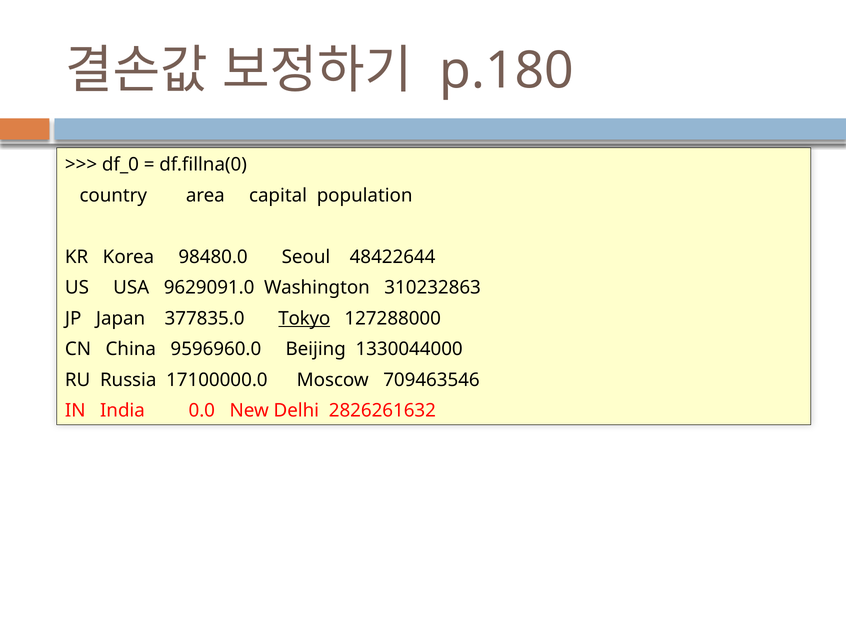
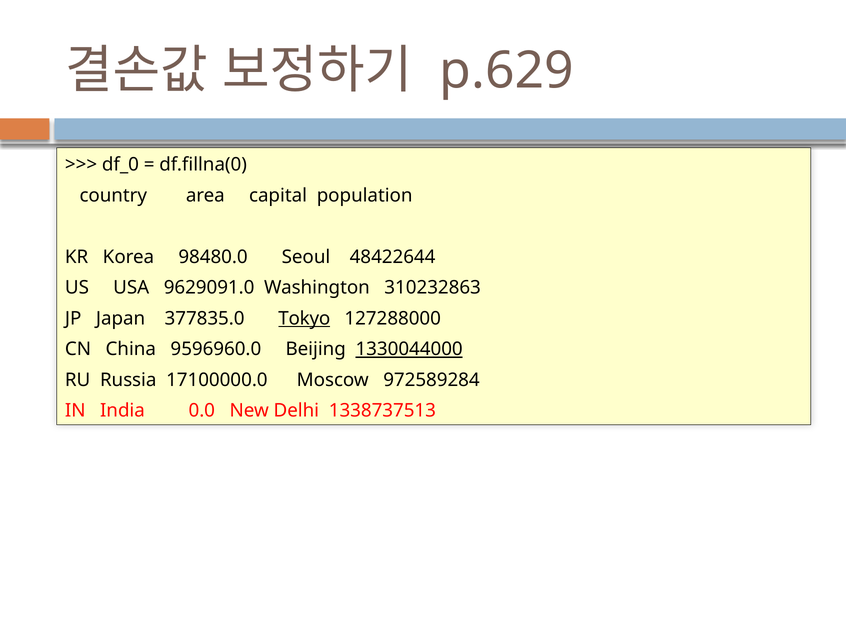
p.180: p.180 -> p.629
1330044000 underline: none -> present
709463546: 709463546 -> 972589284
2826261632: 2826261632 -> 1338737513
